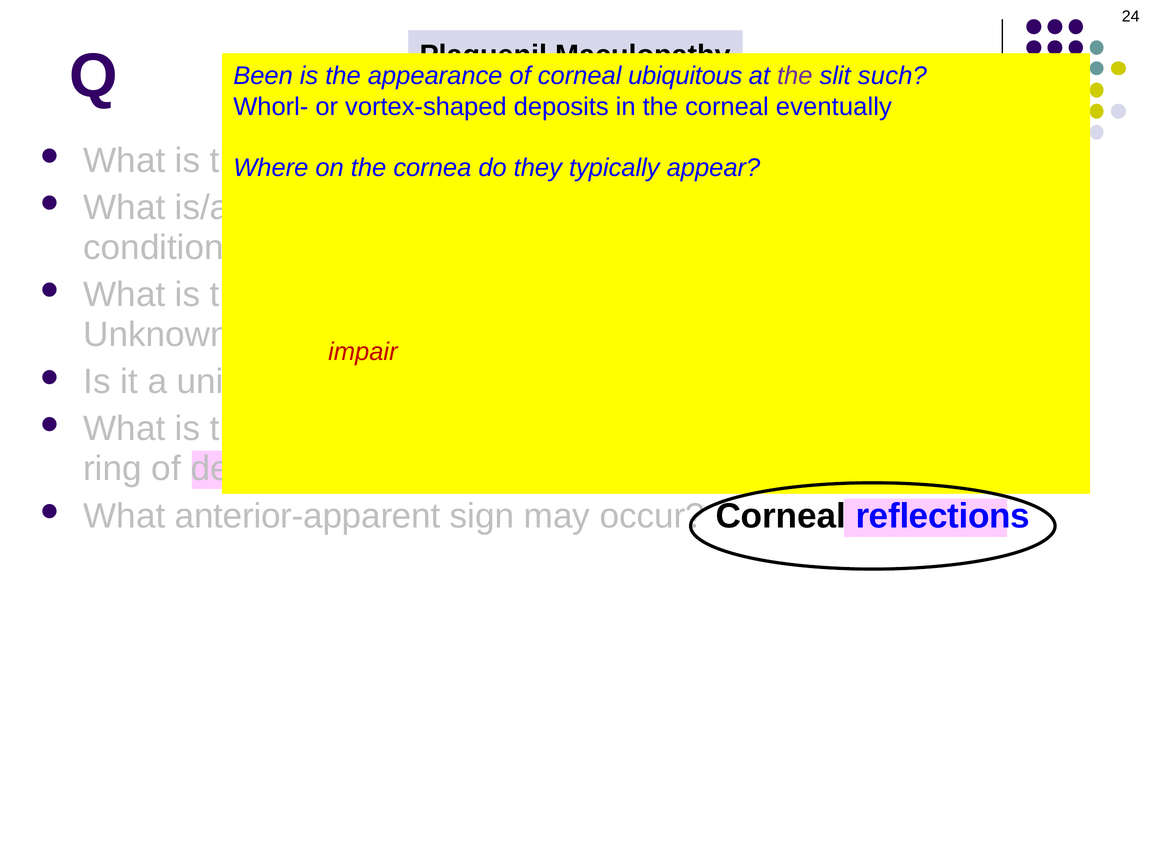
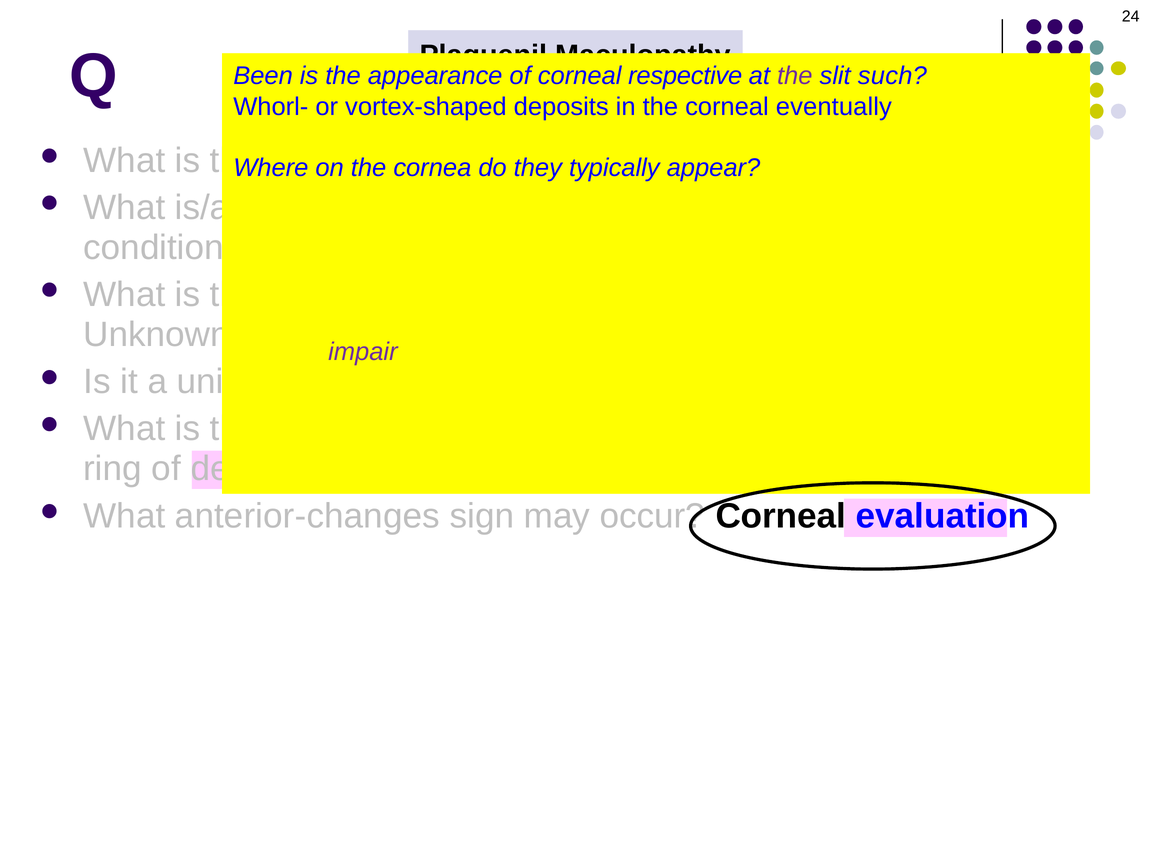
ubiquitous: ubiquitous -> respective
impair colour: red -> purple
anterior-apparent: anterior-apparent -> anterior-changes
reflections: reflections -> evaluation
